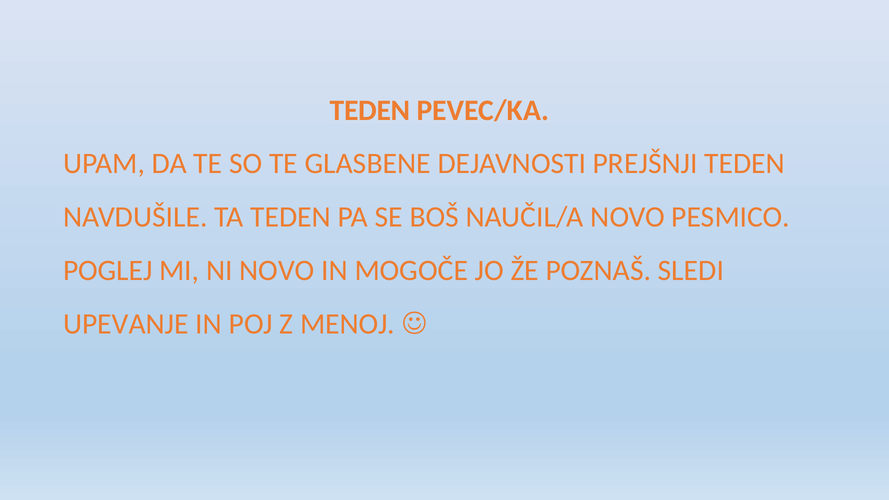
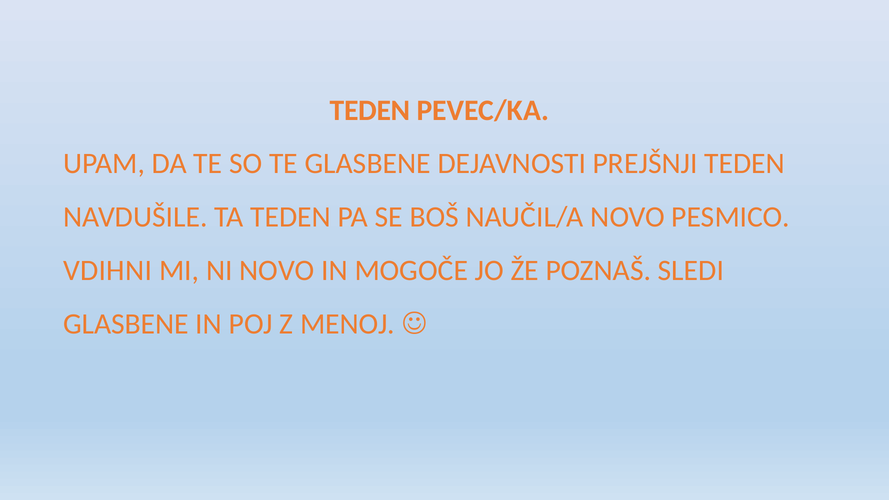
POGLEJ: POGLEJ -> VDIHNI
UPEVANJE at (126, 324): UPEVANJE -> GLASBENE
